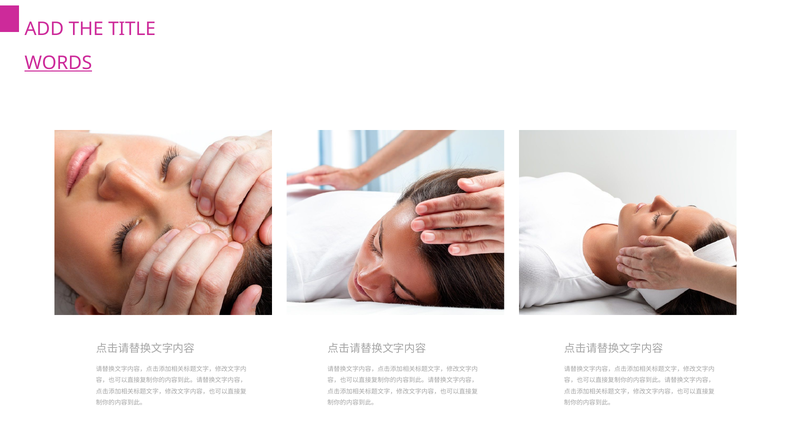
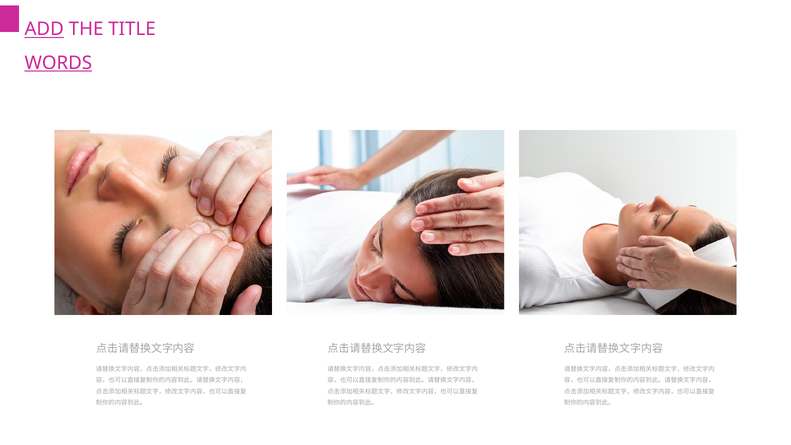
ADD underline: none -> present
